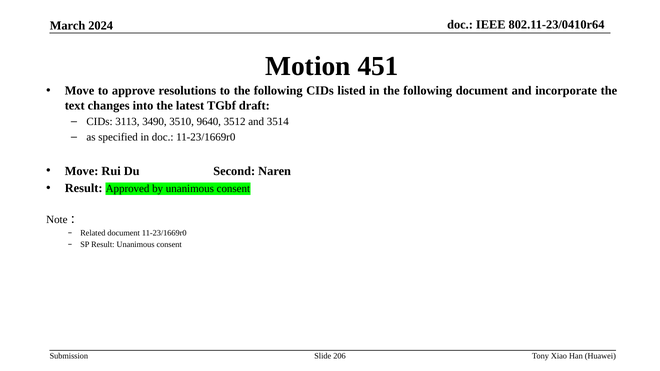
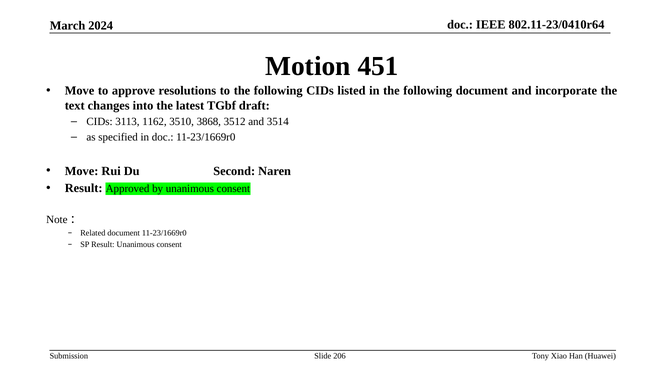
3490: 3490 -> 1162
9640: 9640 -> 3868
